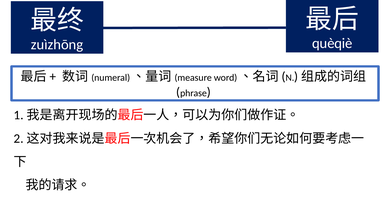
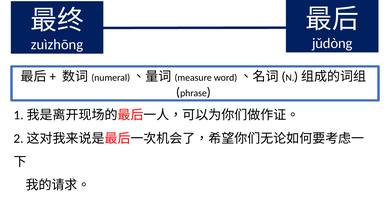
quèqiè: quèqiè -> jǔdòng
